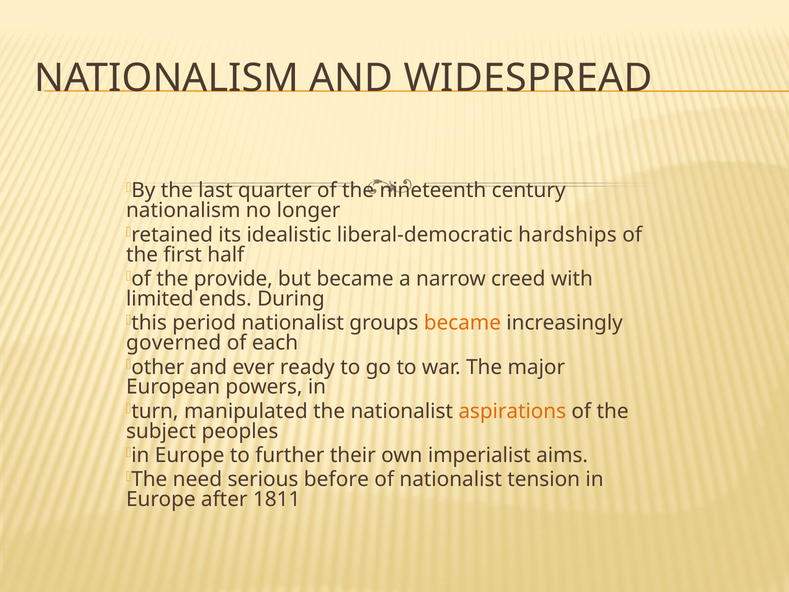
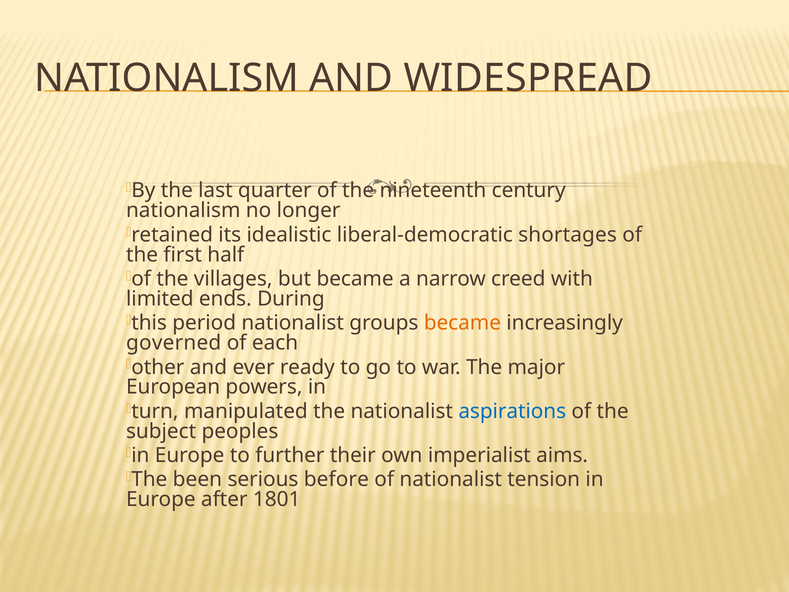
hardships: hardships -> shortages
provide: provide -> villages
aspirations colour: orange -> blue
need: need -> been
1811: 1811 -> 1801
